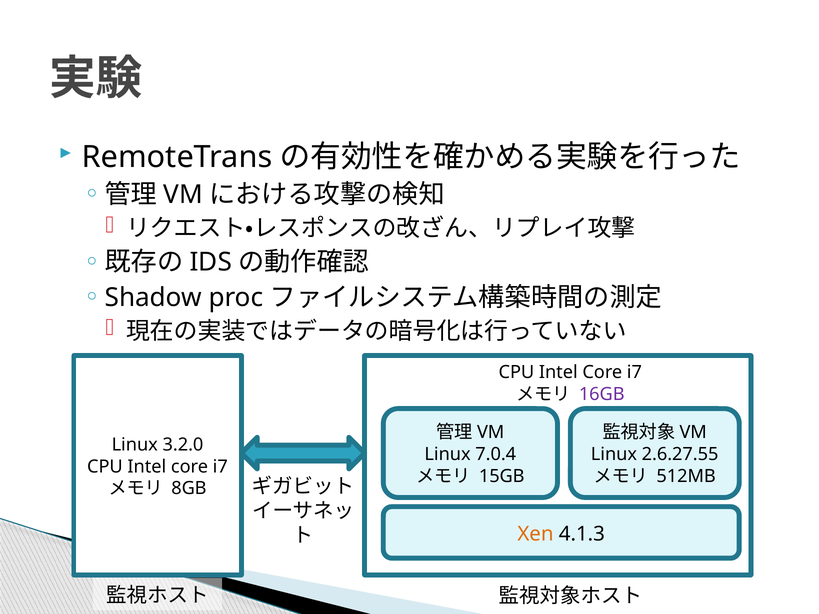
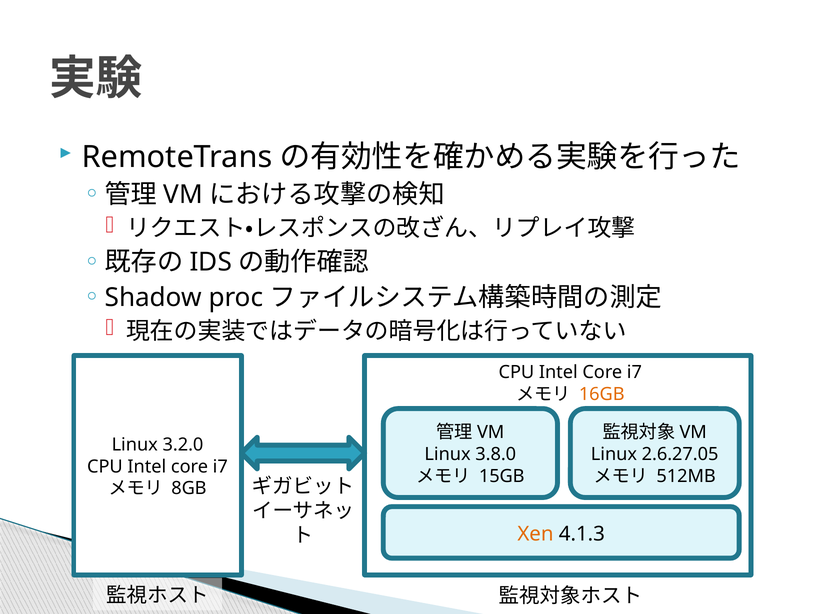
16GB colour: purple -> orange
7.0.4: 7.0.4 -> 3.8.0
2.6.27.55: 2.6.27.55 -> 2.6.27.05
